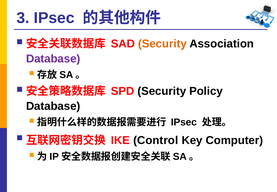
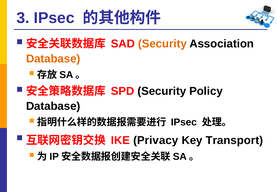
Database at (53, 59) colour: purple -> orange
Control: Control -> Privacy
Computer: Computer -> Transport
